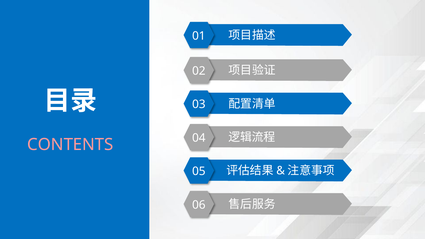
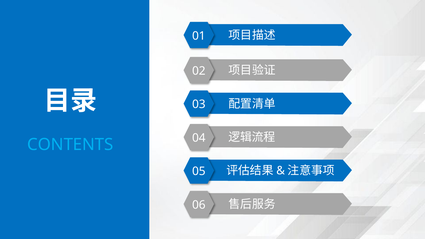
CONTENTS colour: pink -> light blue
